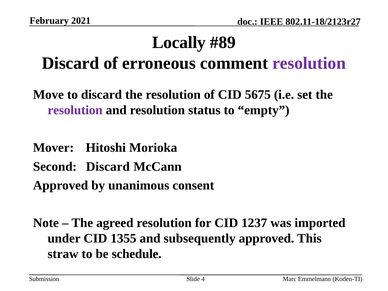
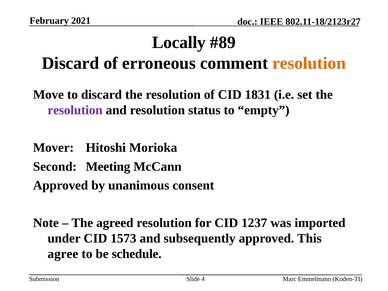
resolution at (309, 63) colour: purple -> orange
5675: 5675 -> 1831
Second Discard: Discard -> Meeting
1355: 1355 -> 1573
straw: straw -> agree
